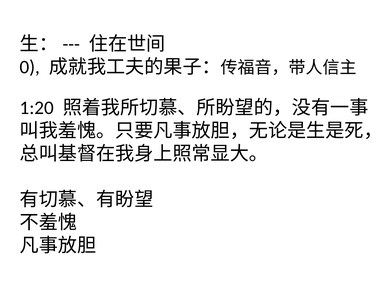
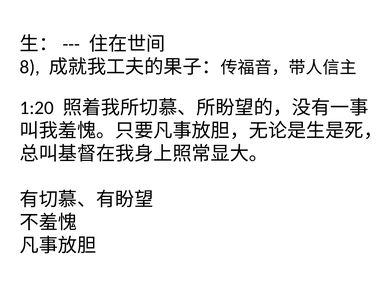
0: 0 -> 8
